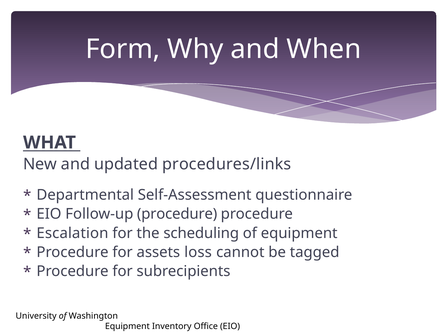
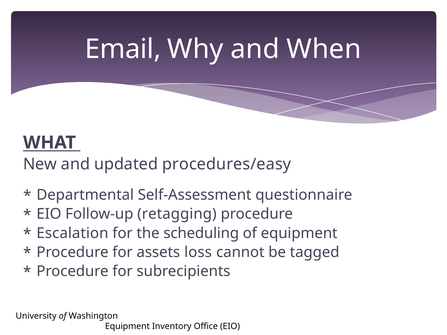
Form: Form -> Email
procedures/links: procedures/links -> procedures/easy
Follow-up procedure: procedure -> retagging
